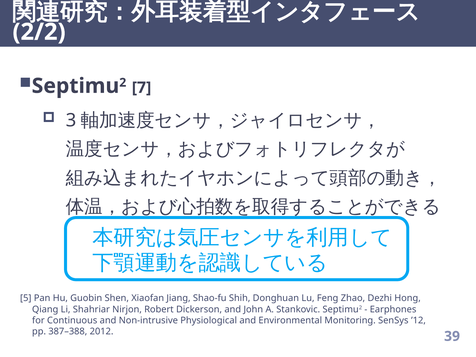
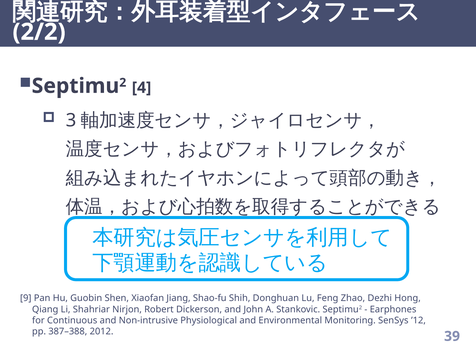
7: 7 -> 4
5: 5 -> 9
